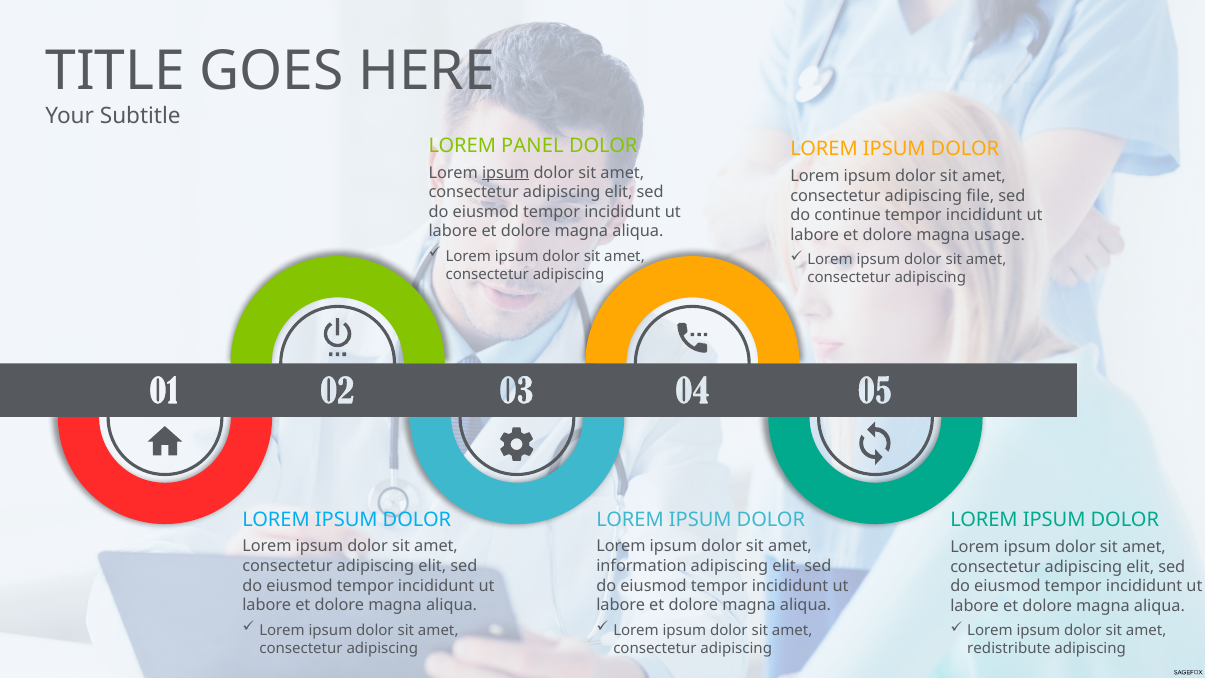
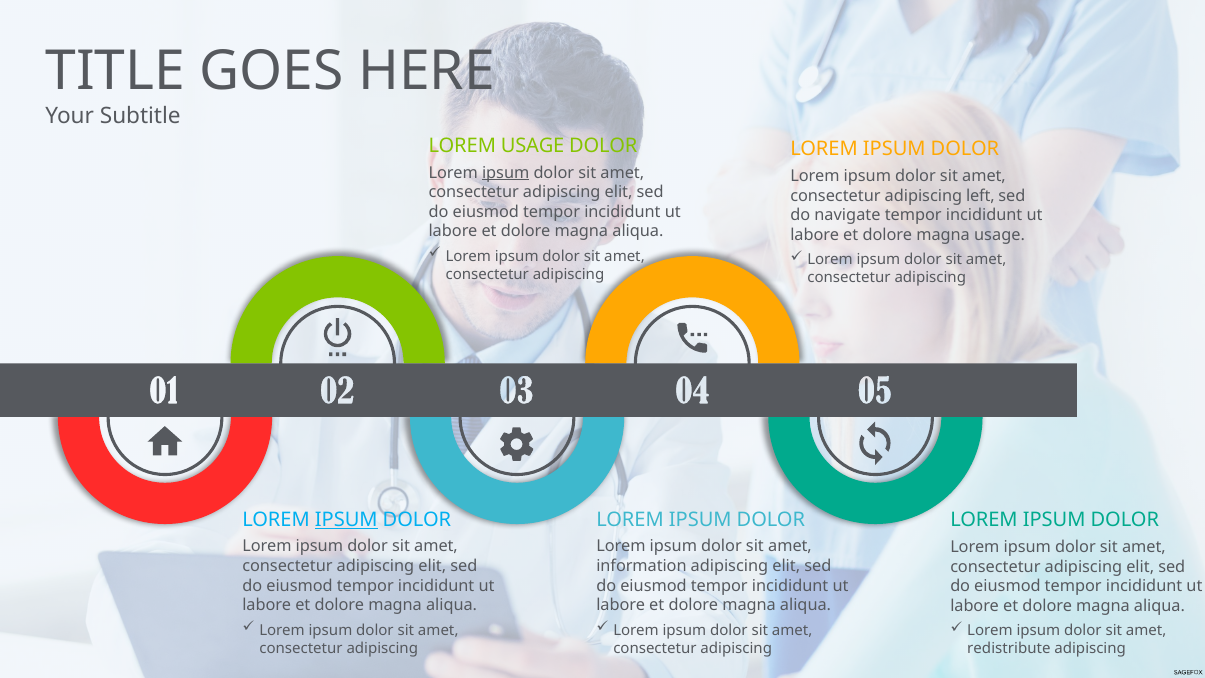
LOREM PANEL: PANEL -> USAGE
file: file -> left
continue: continue -> navigate
IPSUM at (346, 519) underline: none -> present
